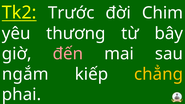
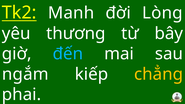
Trước: Trước -> Manh
Chim: Chim -> Lòng
đến colour: pink -> light blue
